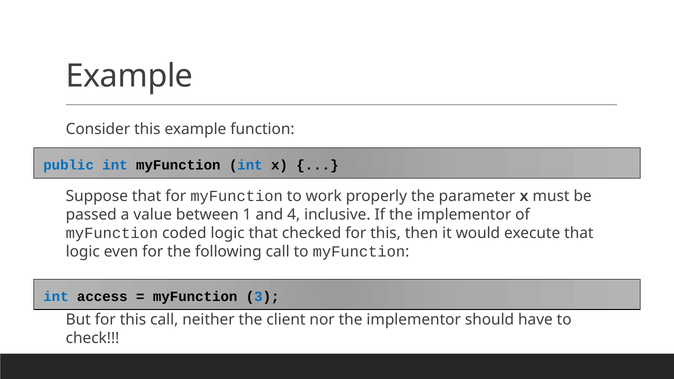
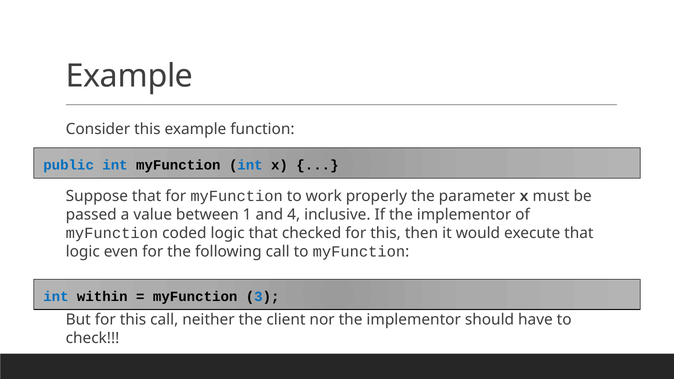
access: access -> within
